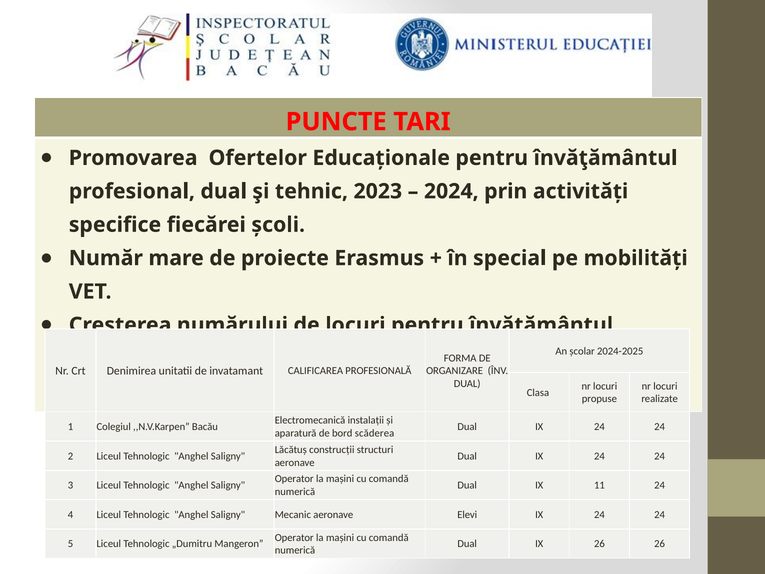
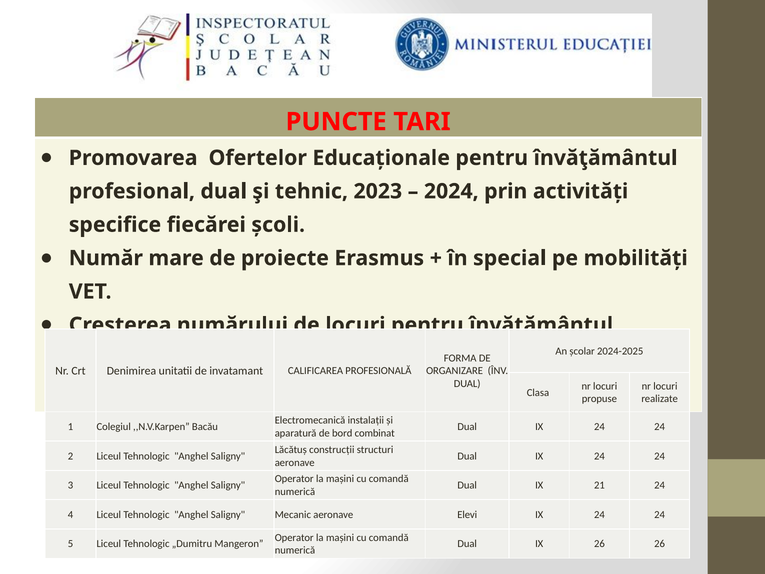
scăderea: scăderea -> combinat
11: 11 -> 21
